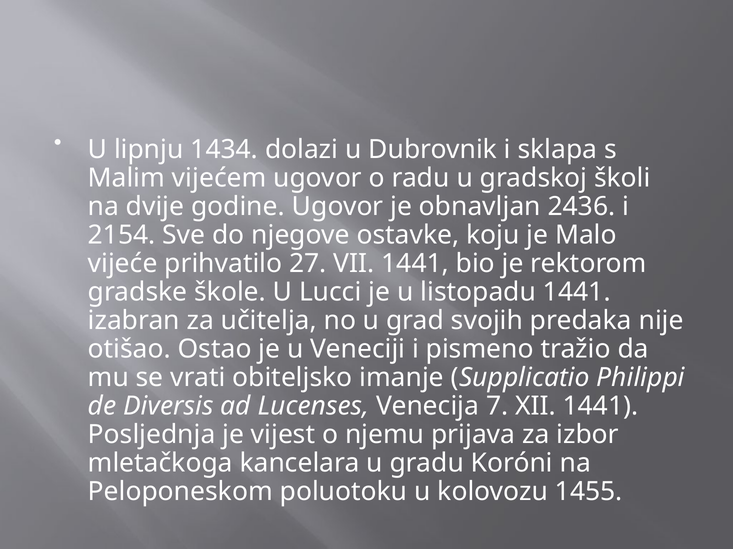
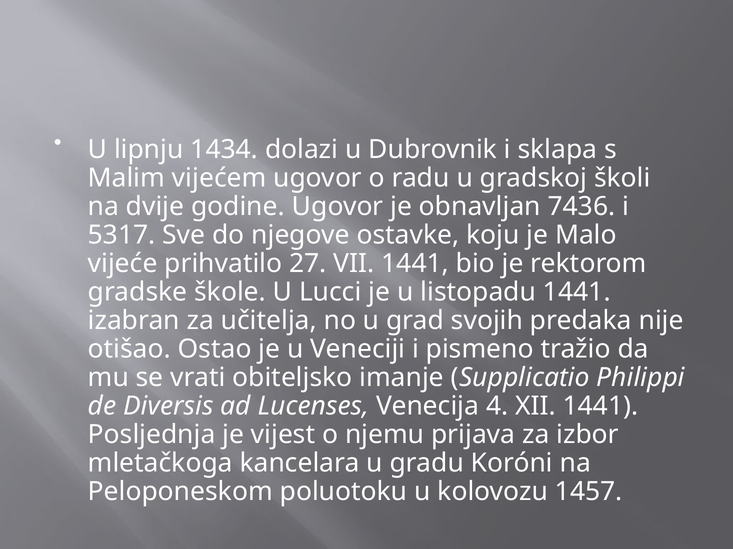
2436: 2436 -> 7436
2154: 2154 -> 5317
7: 7 -> 4
1455: 1455 -> 1457
